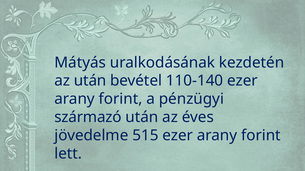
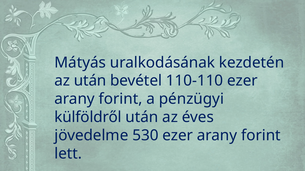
110-140: 110-140 -> 110-110
származó: származó -> külföldről
515: 515 -> 530
